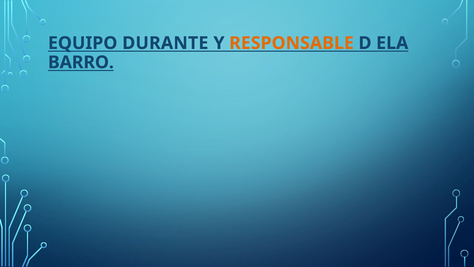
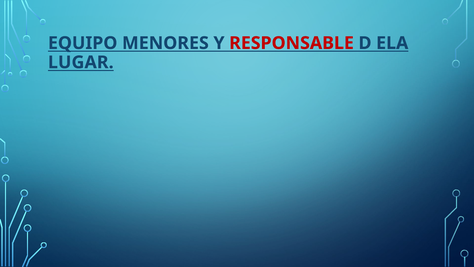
DURANTE: DURANTE -> MENORES
RESPONSABLE colour: orange -> red
BARRO: BARRO -> LUGAR
